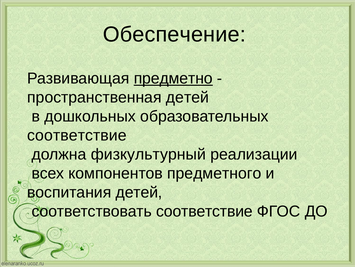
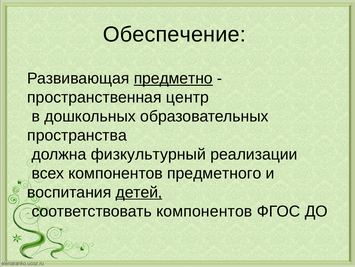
пространственная детей: детей -> центр
соответствие at (77, 135): соответствие -> пространства
детей at (139, 192) underline: none -> present
соответствовать соответствие: соответствие -> компонентов
